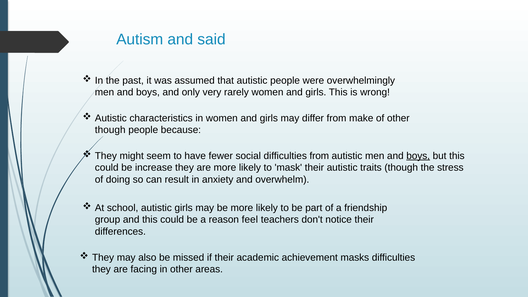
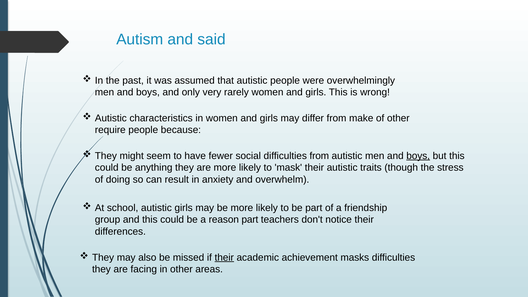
though at (110, 130): though -> require
increase: increase -> anything
reason feel: feel -> part
their at (224, 257) underline: none -> present
